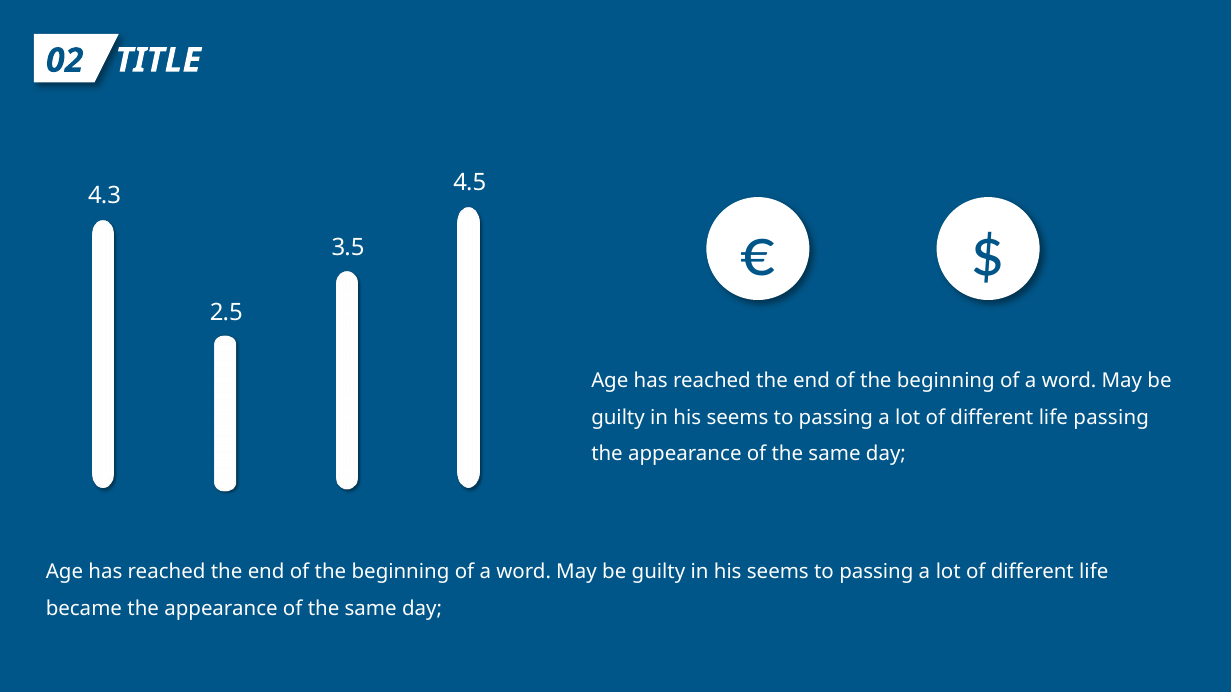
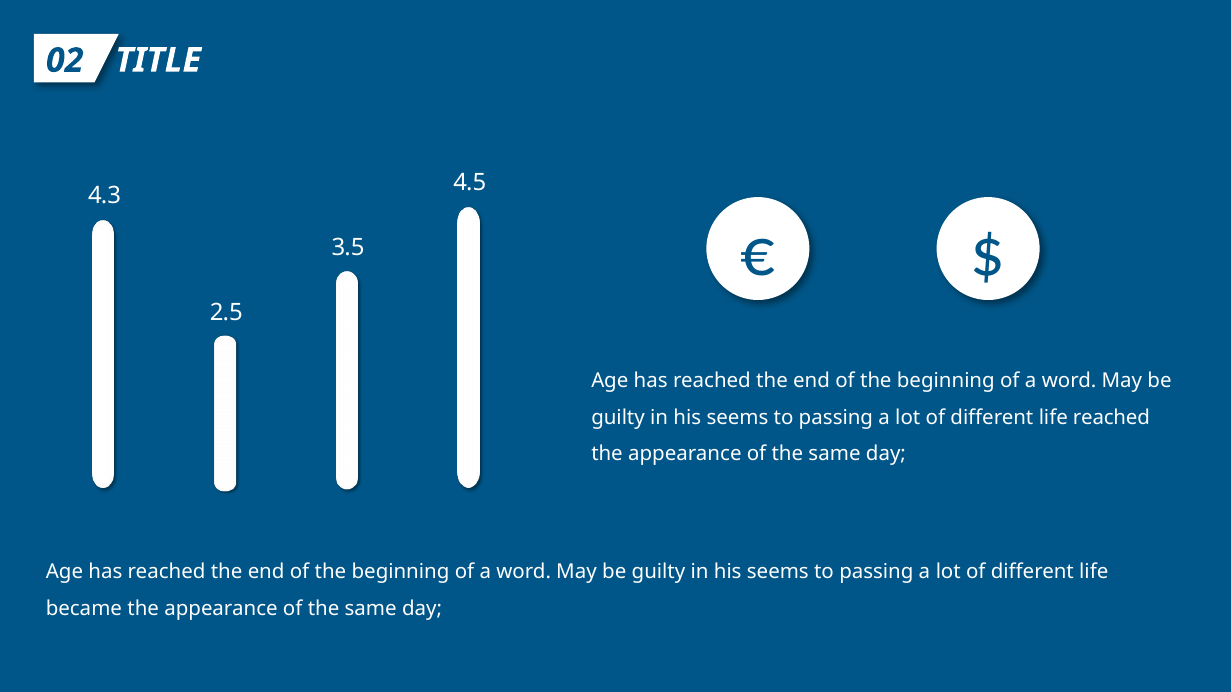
life passing: passing -> reached
